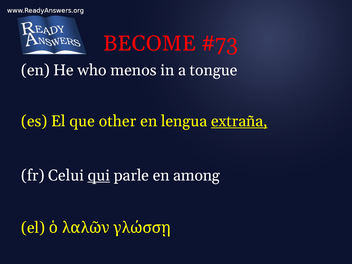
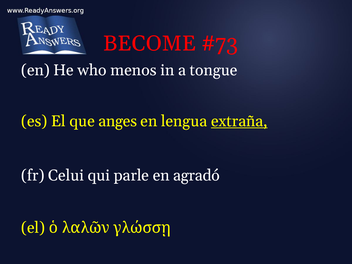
other: other -> anges
qui underline: present -> none
among: among -> agradó
